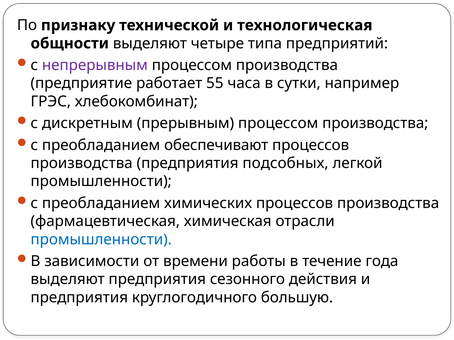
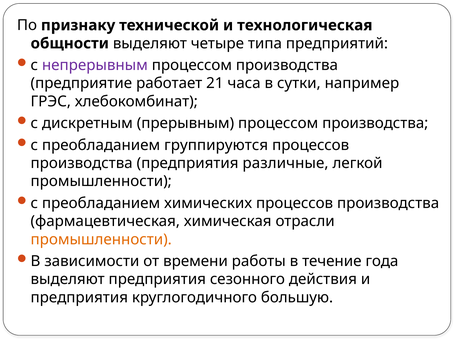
55: 55 -> 21
обеспечивают: обеспечивают -> группируются
подсобных: подсобных -> различные
промышленности at (101, 240) colour: blue -> orange
